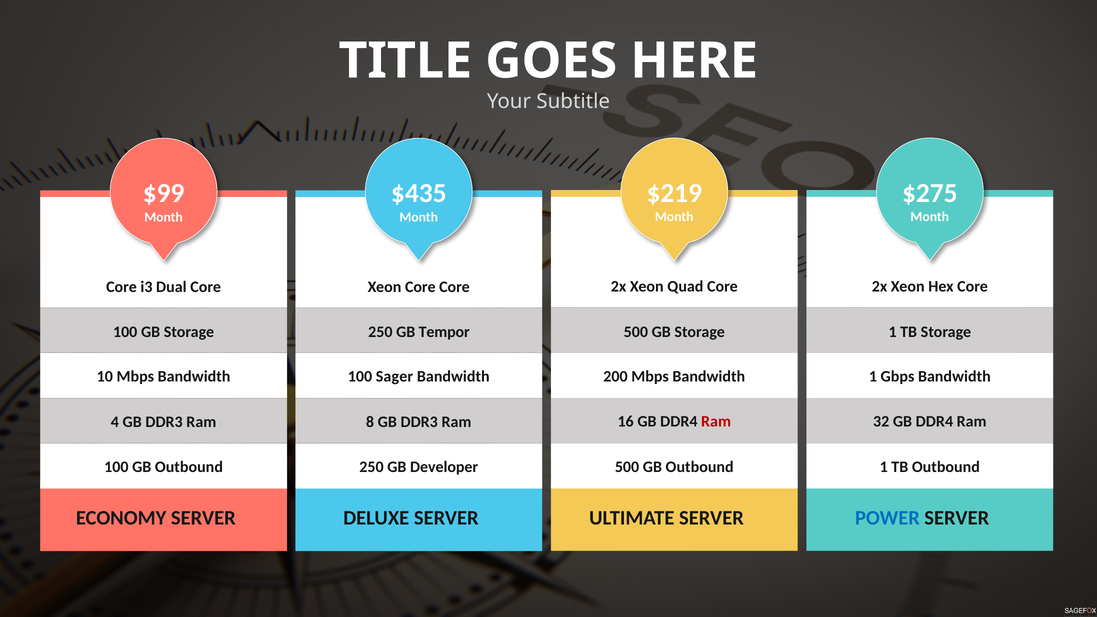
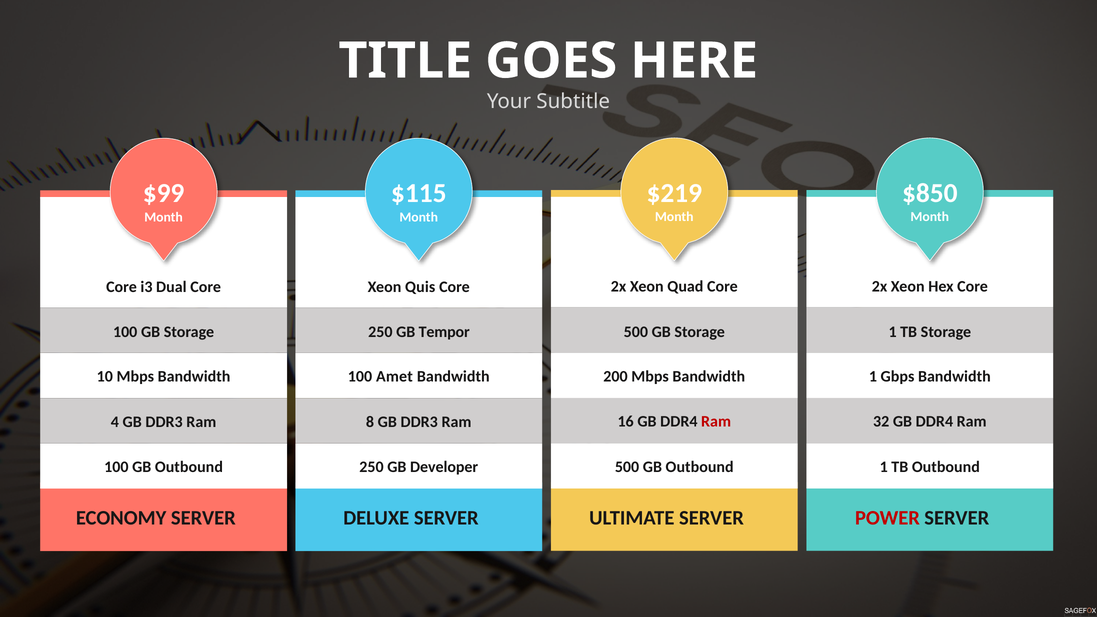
$275: $275 -> $850
$435: $435 -> $115
Xeon Core: Core -> Quis
Sager: Sager -> Amet
POWER colour: blue -> red
